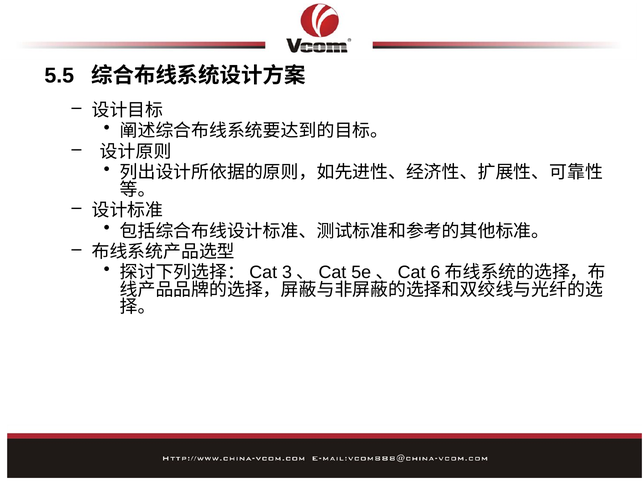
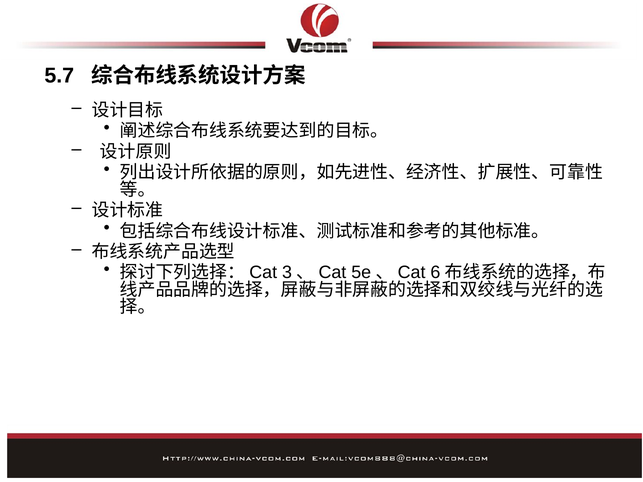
5.5: 5.5 -> 5.7
